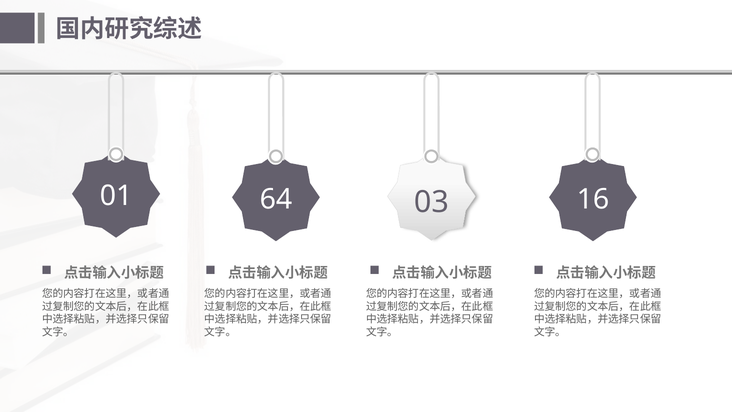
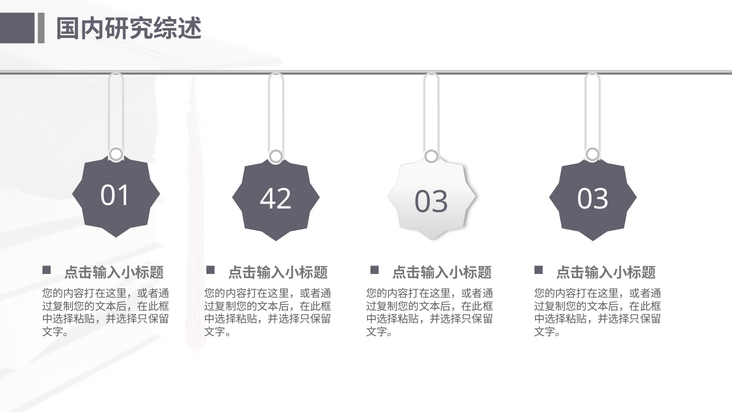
64: 64 -> 42
03 16: 16 -> 03
